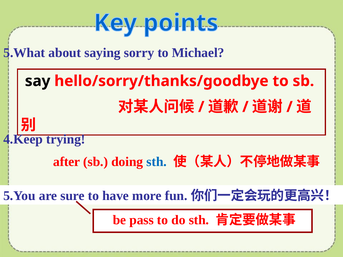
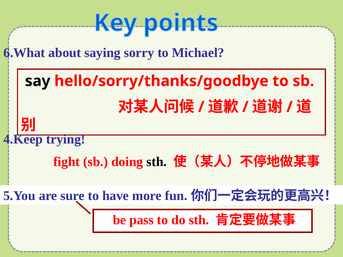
5.What: 5.What -> 6.What
after: after -> fight
sth at (157, 162) colour: blue -> black
